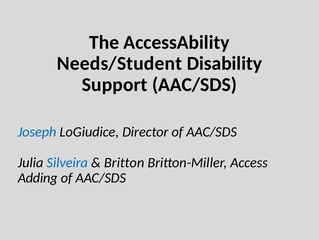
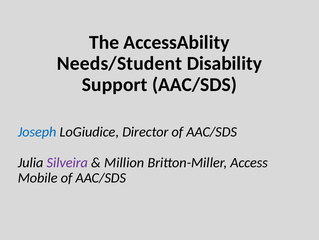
Silveira colour: blue -> purple
Britton: Britton -> Million
Adding: Adding -> Mobile
